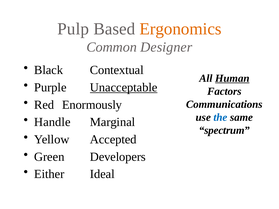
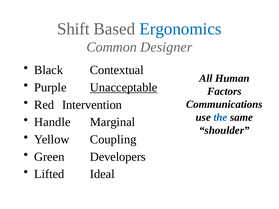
Pulp: Pulp -> Shift
Ergonomics colour: orange -> blue
Human underline: present -> none
Enormously: Enormously -> Intervention
spectrum: spectrum -> shoulder
Accepted: Accepted -> Coupling
Either: Either -> Lifted
